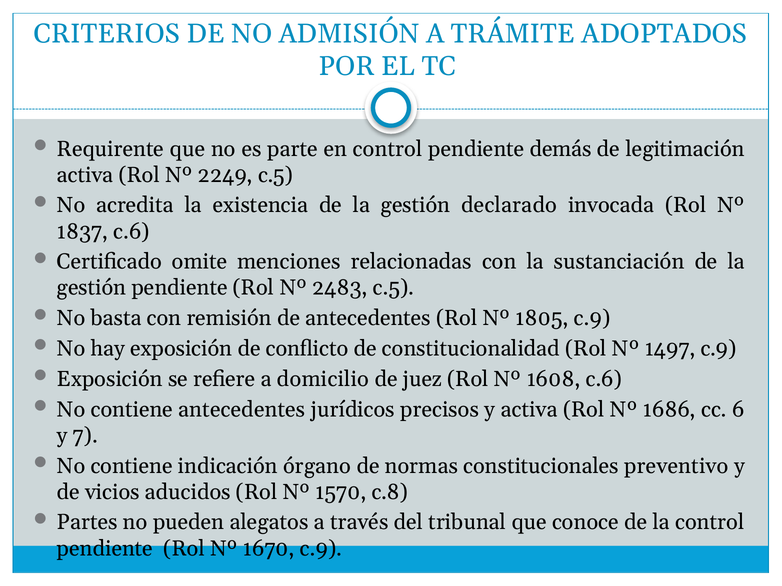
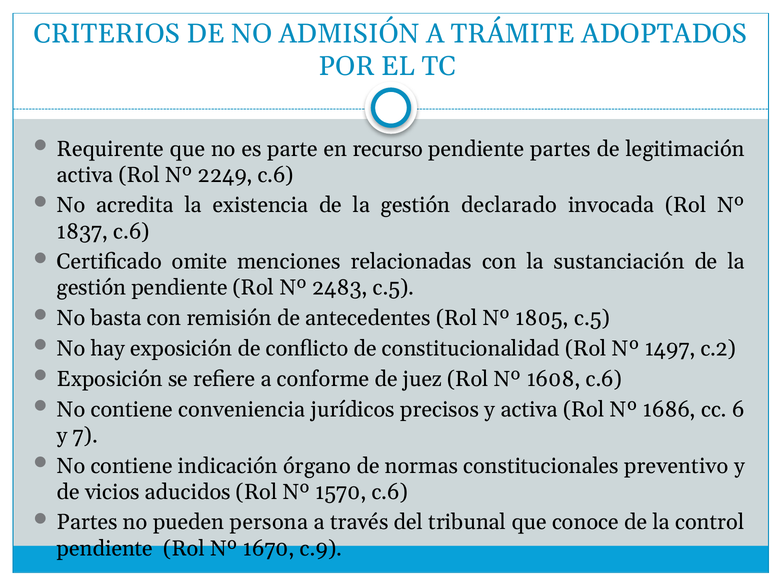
en control: control -> recurso
pendiente demás: demás -> partes
2249 c.5: c.5 -> c.6
1805 c.9: c.9 -> c.5
1497 c.9: c.9 -> c.2
domicilio: domicilio -> conforme
contiene antecedentes: antecedentes -> conveniencia
1570 c.8: c.8 -> c.6
alegatos: alegatos -> persona
